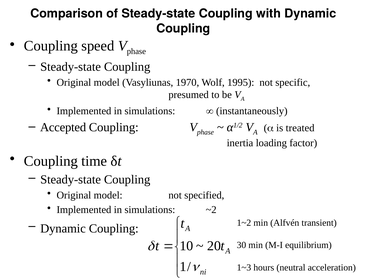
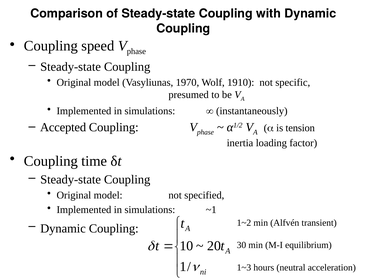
1995: 1995 -> 1910
treated: treated -> tension
~2: ~2 -> ~1
